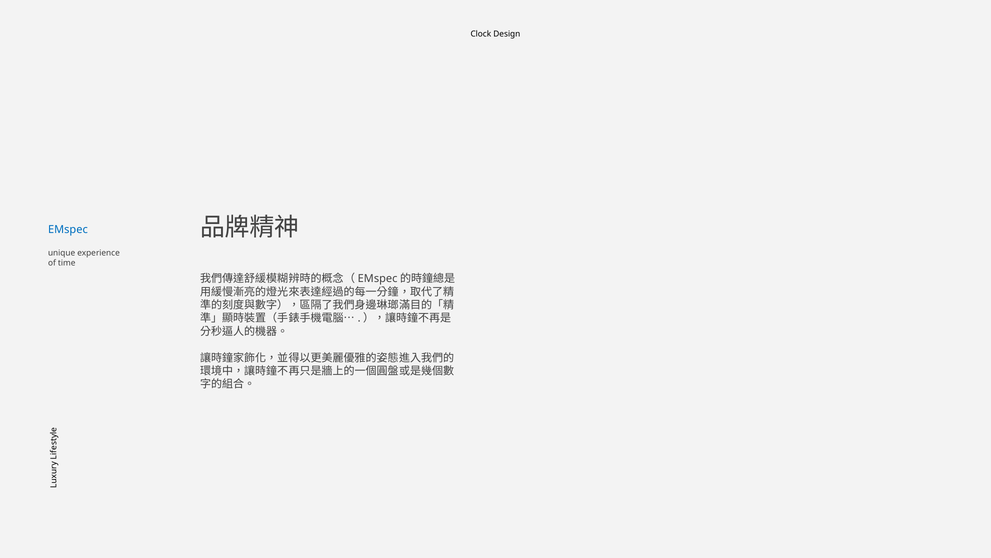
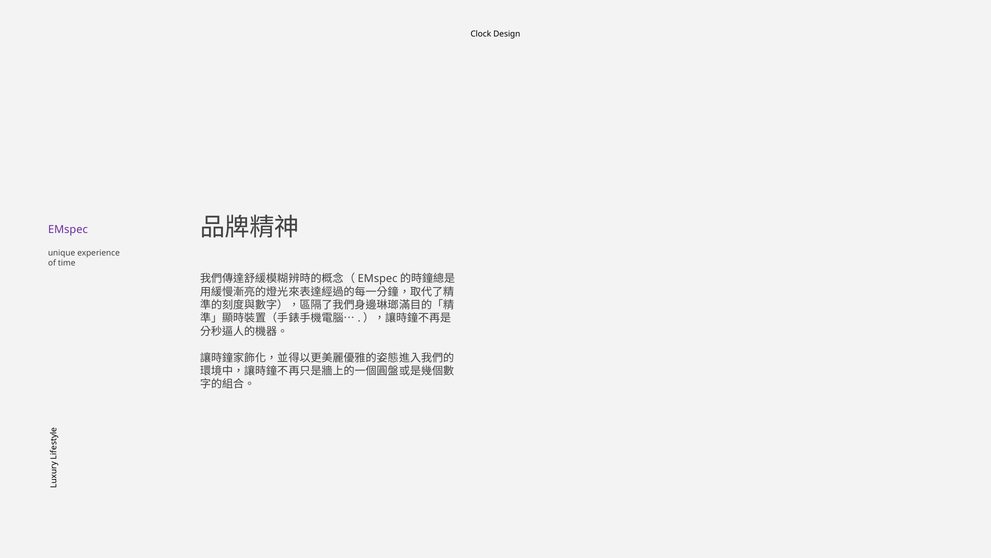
EMspec colour: blue -> purple
